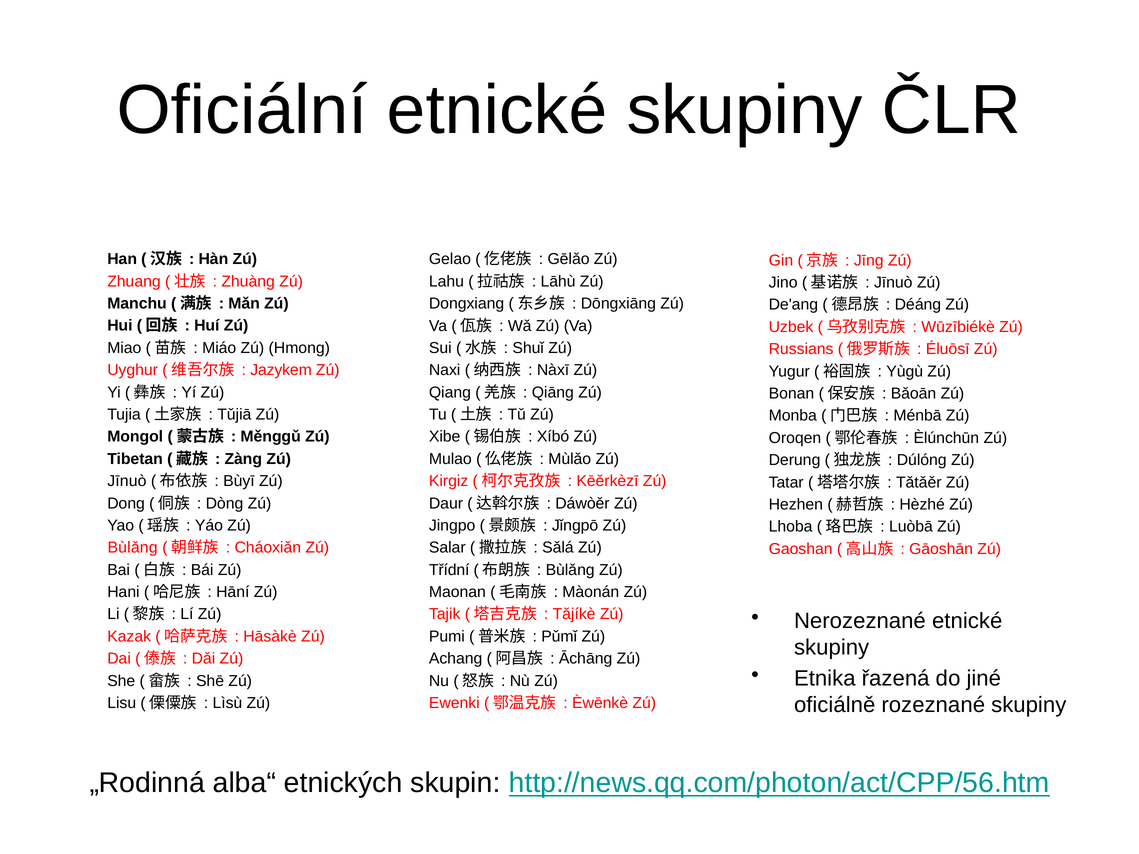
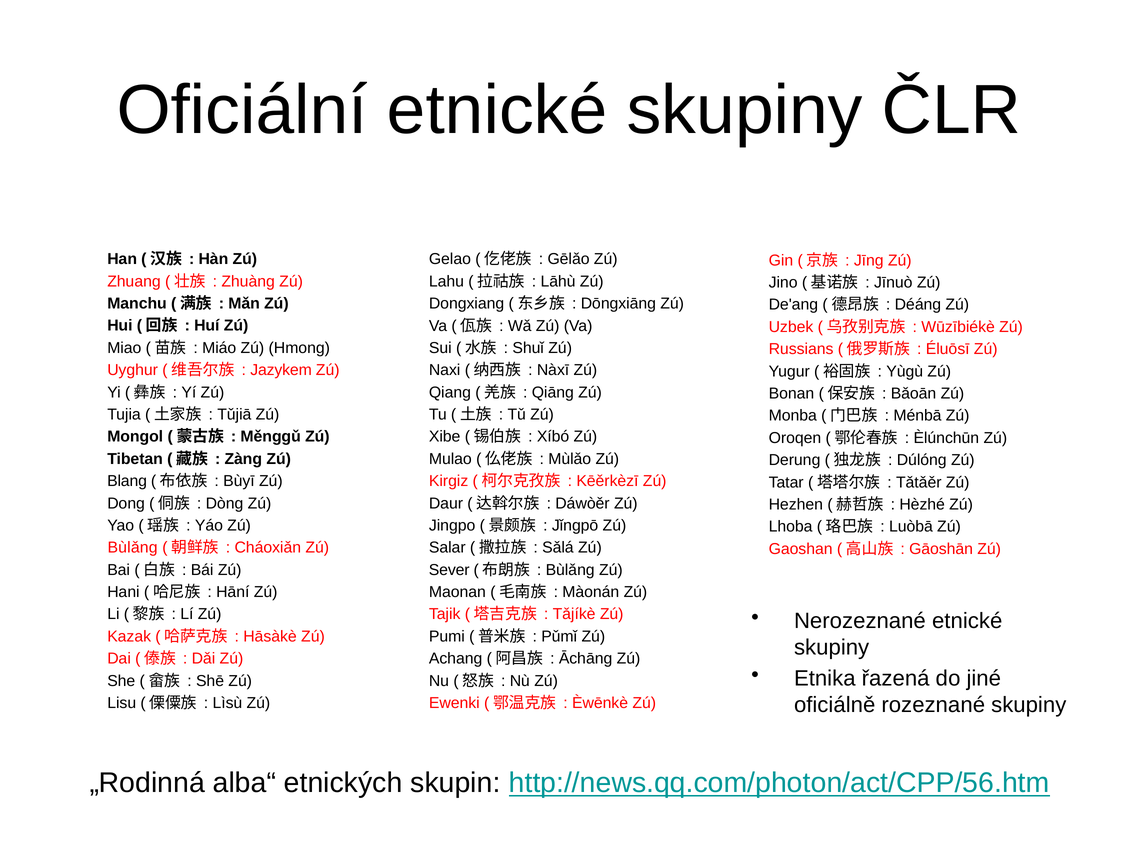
Jīnuò at (127, 481): Jīnuò -> Blang
Třídní: Třídní -> Sever
